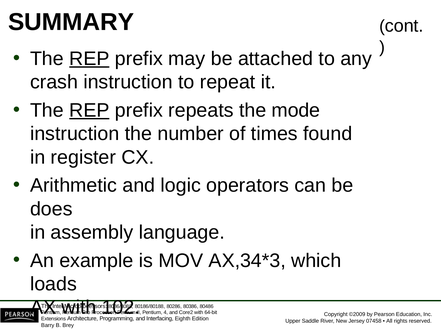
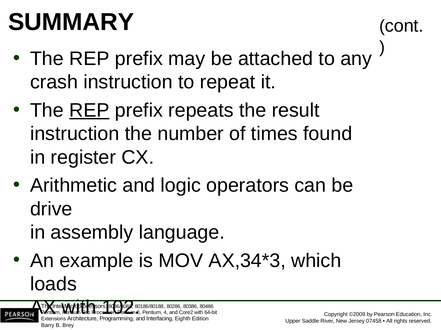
REP at (89, 59) underline: present -> none
mode: mode -> result
does: does -> drive
